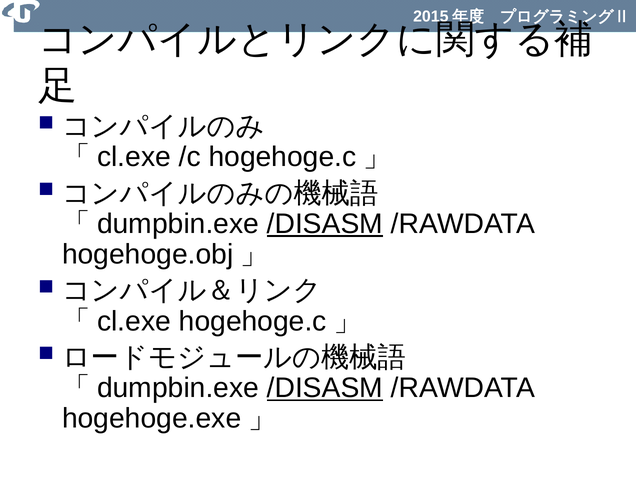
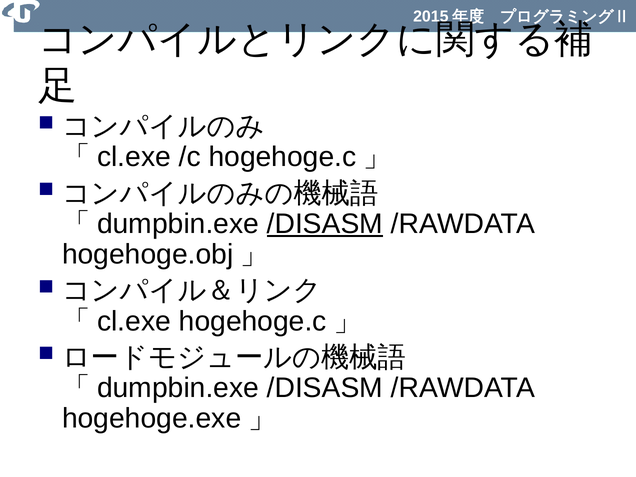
/DISASM at (325, 388) underline: present -> none
